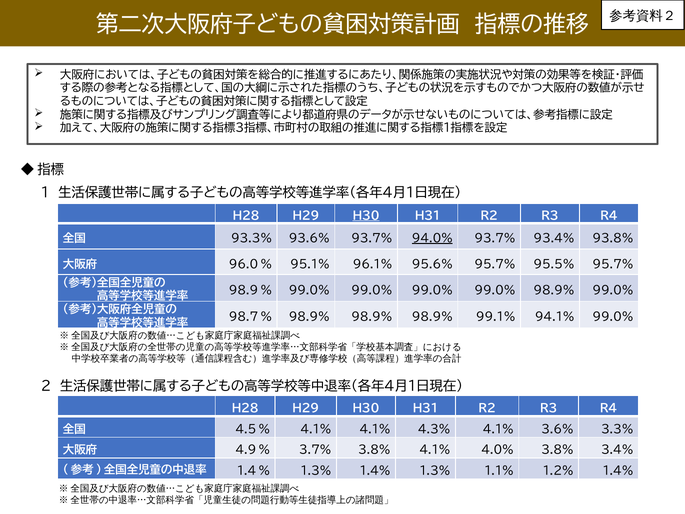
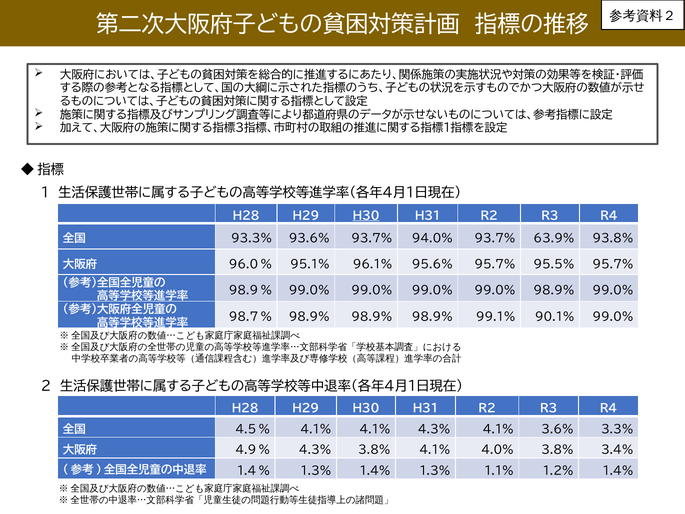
94.0% underline: present -> none
93.4%: 93.4% -> 63.9%
94.1%: 94.1% -> 90.1%
4.9％ 3.7%: 3.7% -> 4.3%
